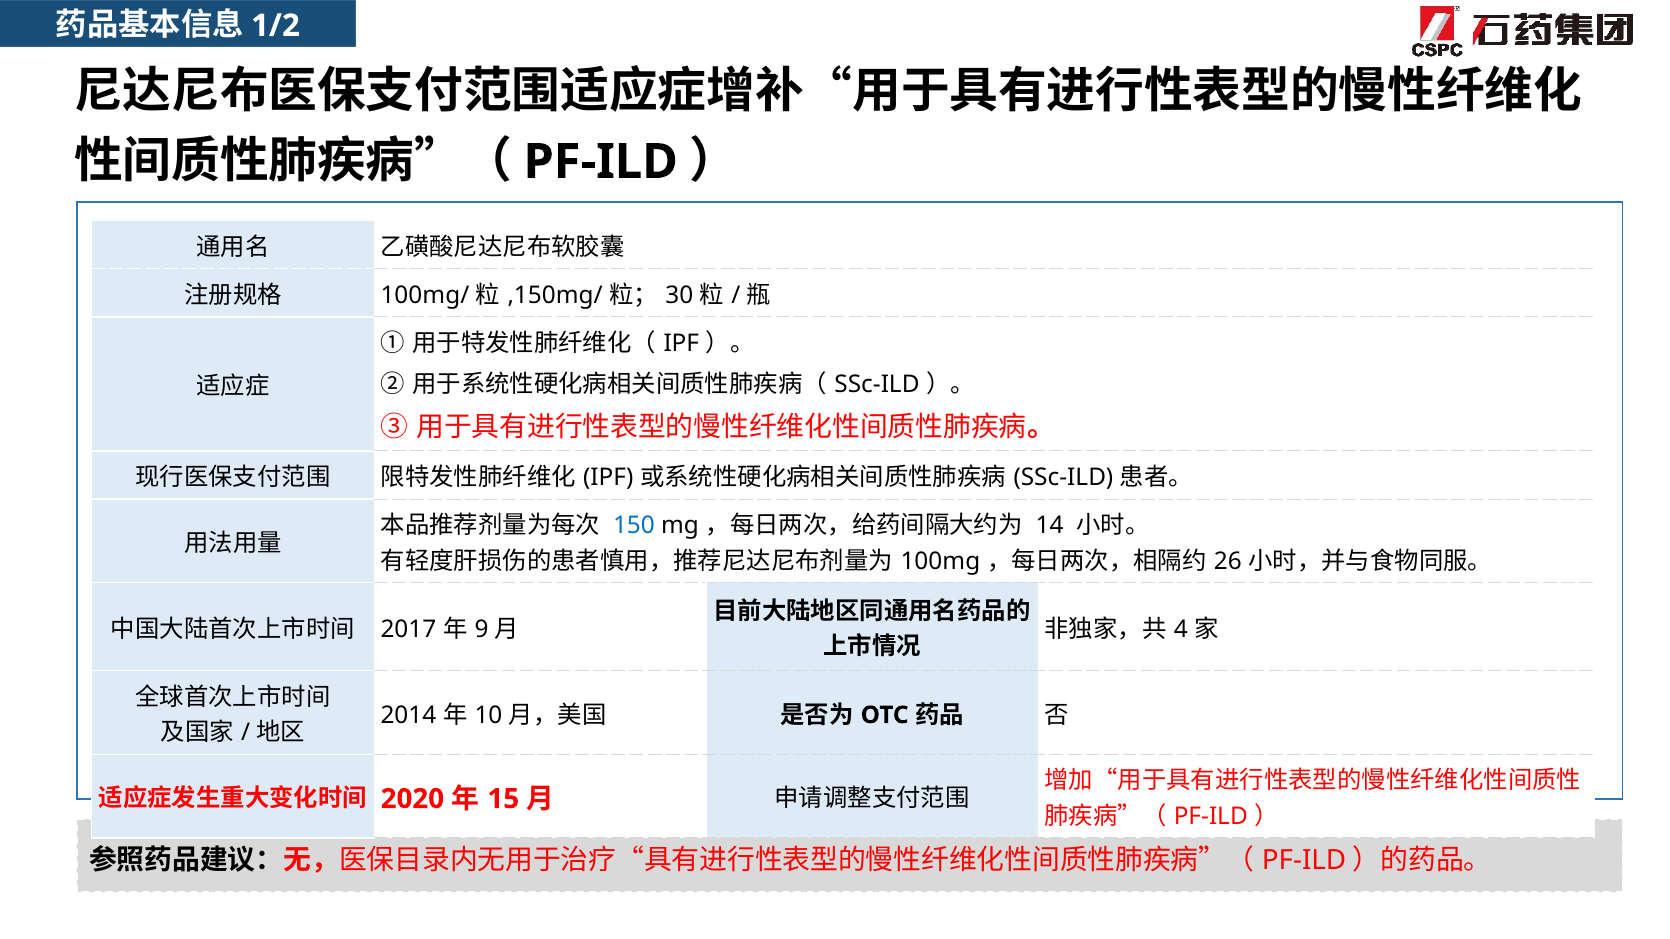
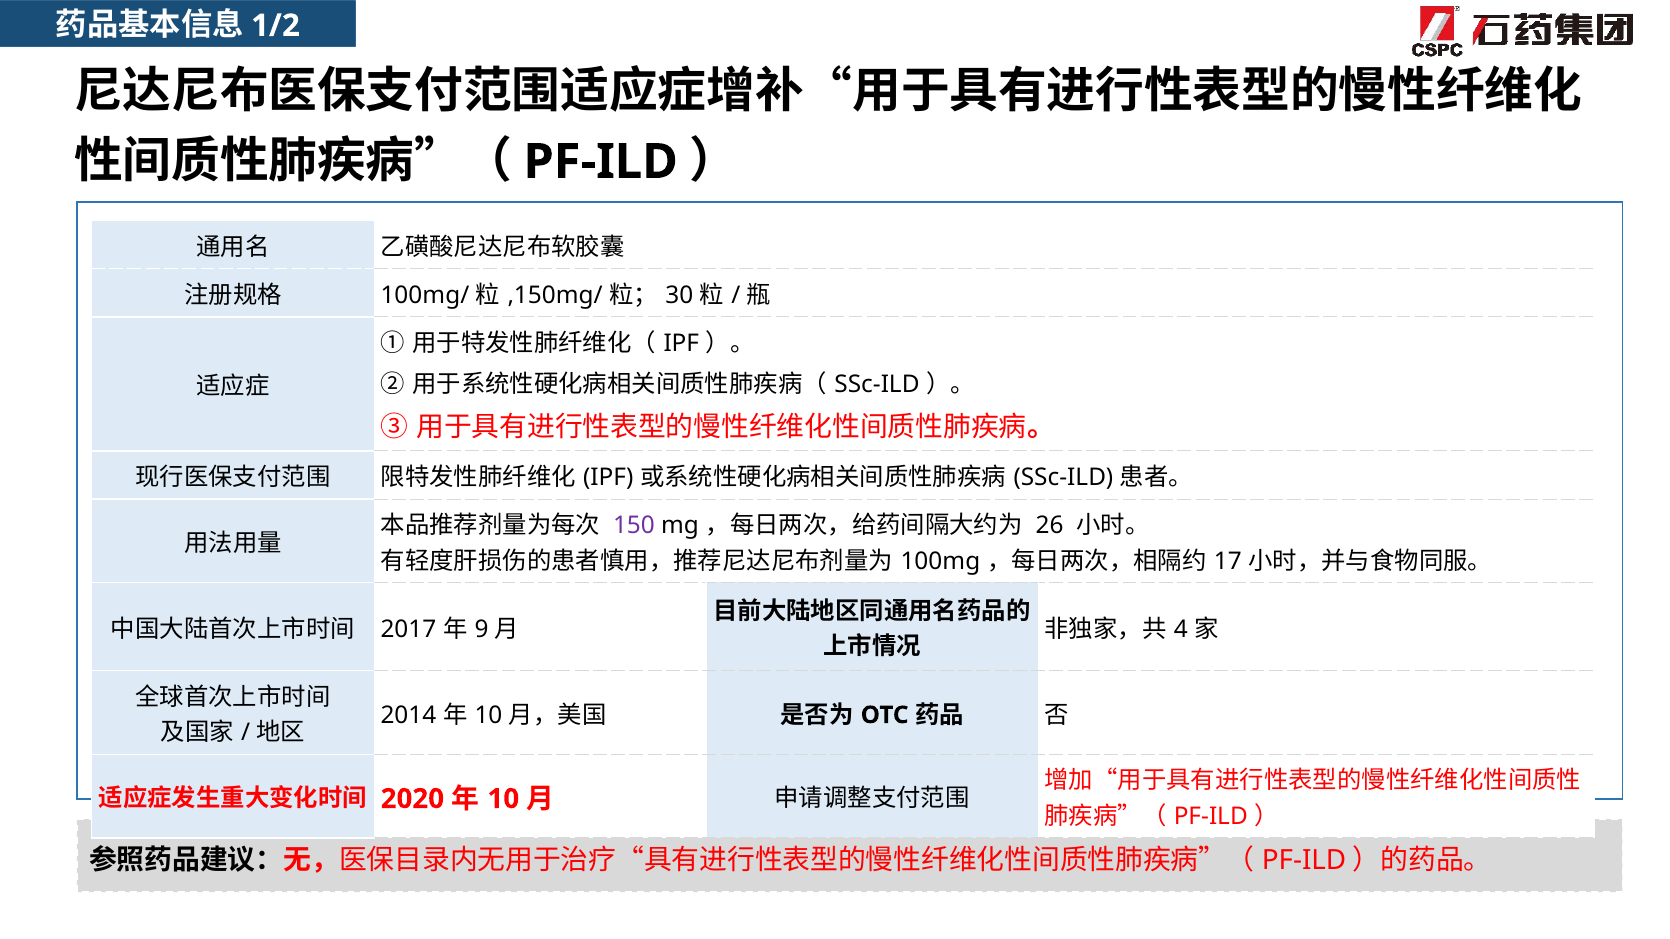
150 colour: blue -> purple
14: 14 -> 26
26: 26 -> 17
15 at (503, 799): 15 -> 10
